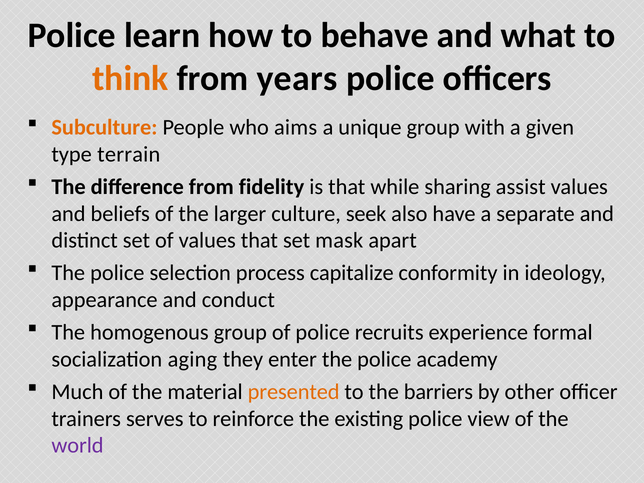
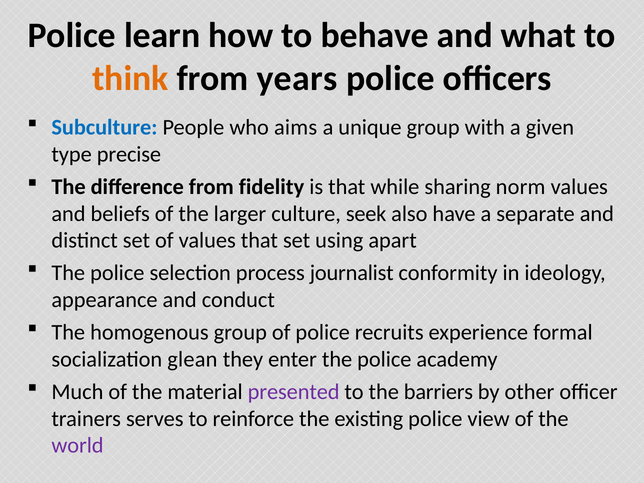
Subculture colour: orange -> blue
terrain: terrain -> precise
assist: assist -> norm
mask: mask -> using
capitalize: capitalize -> journalist
aging: aging -> glean
presented colour: orange -> purple
